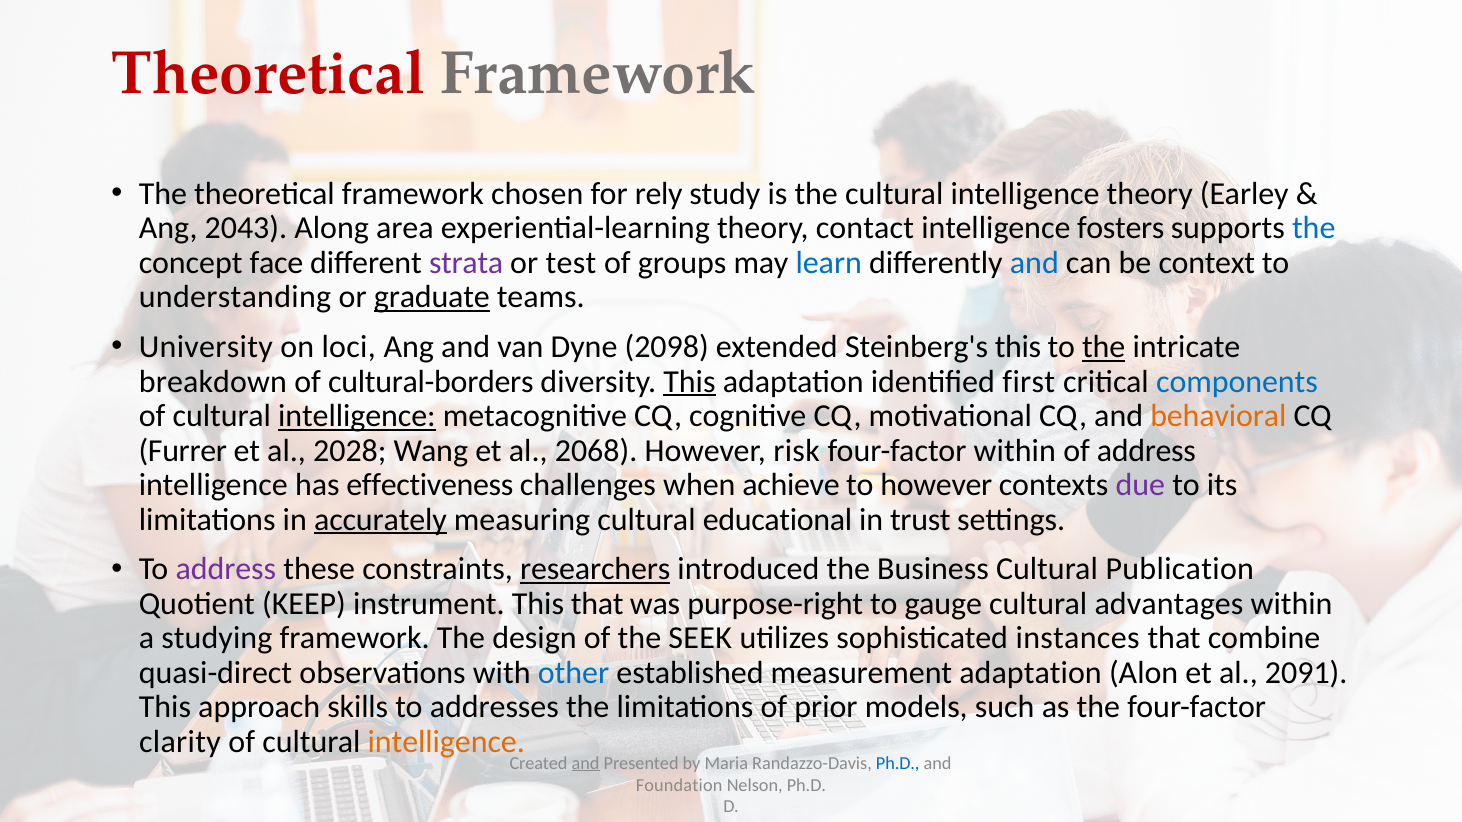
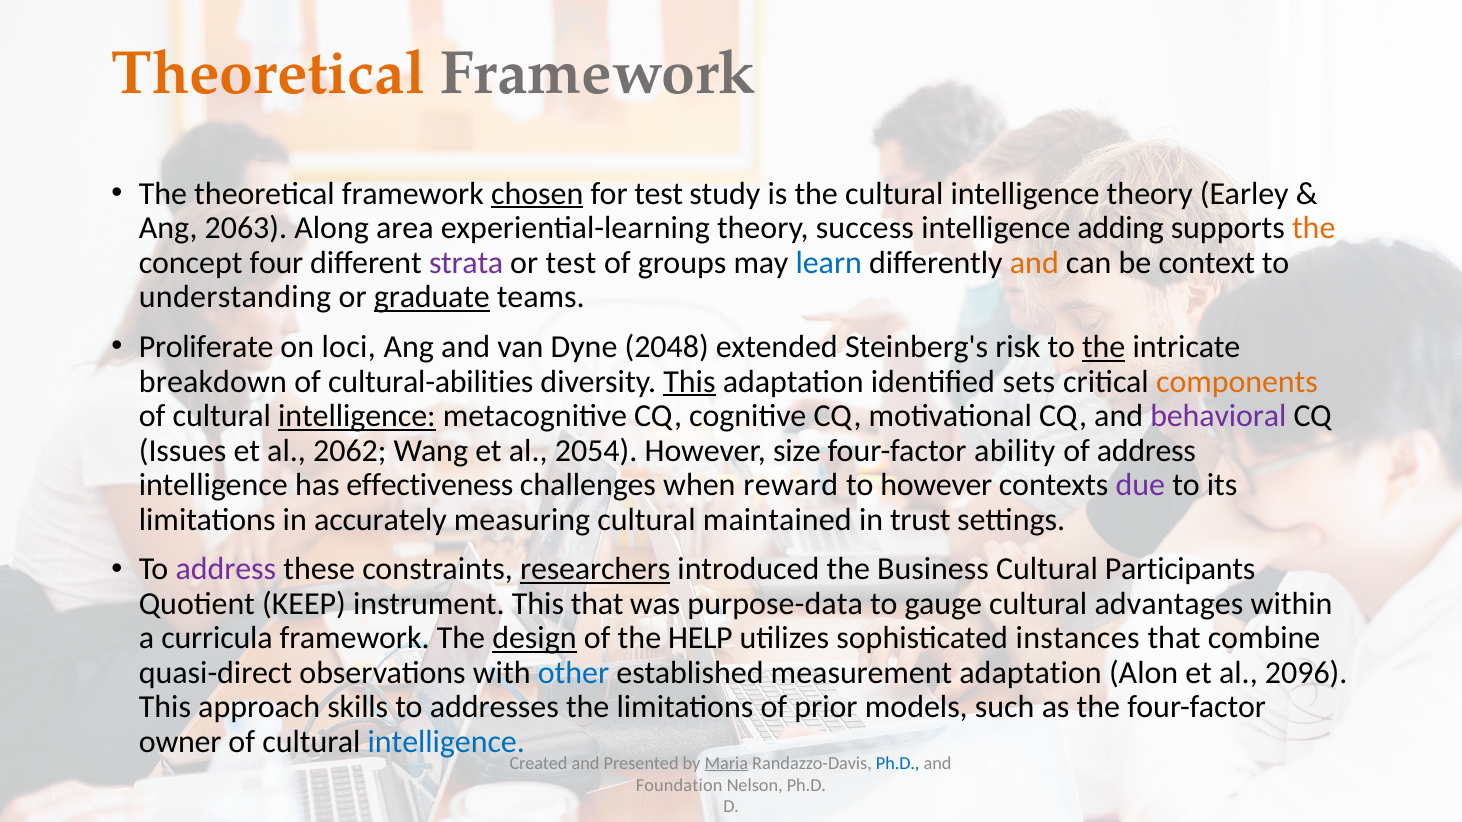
Theoretical at (269, 74) colour: red -> orange
chosen underline: none -> present
for rely: rely -> test
2043: 2043 -> 2063
contact: contact -> success
fosters: fosters -> adding
the at (1314, 228) colour: blue -> orange
face: face -> four
and at (1034, 263) colour: blue -> orange
University: University -> Proliferate
2098: 2098 -> 2048
Steinberg's this: this -> risk
cultural-borders: cultural-borders -> cultural-abilities
first: first -> sets
components colour: blue -> orange
behavioral colour: orange -> purple
Furrer: Furrer -> Issues
2028: 2028 -> 2062
2068: 2068 -> 2054
risk: risk -> size
four-factor within: within -> ability
achieve: achieve -> reward
accurately underline: present -> none
educational: educational -> maintained
Publication: Publication -> Participants
purpose-right: purpose-right -> purpose-data
studying: studying -> curricula
design underline: none -> present
SEEK: SEEK -> HELP
2091: 2091 -> 2096
clarity: clarity -> owner
intelligence at (446, 742) colour: orange -> blue
and at (586, 763) underline: present -> none
Maria underline: none -> present
